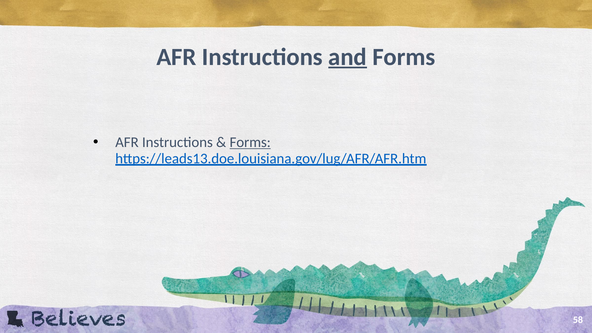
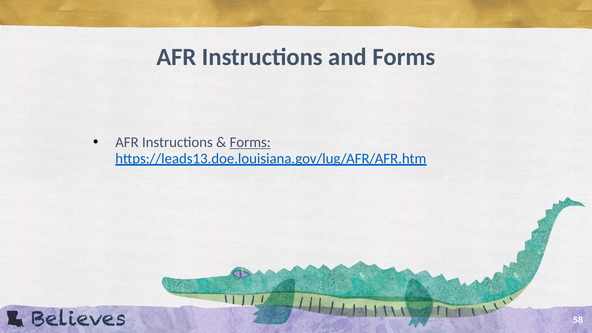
and underline: present -> none
